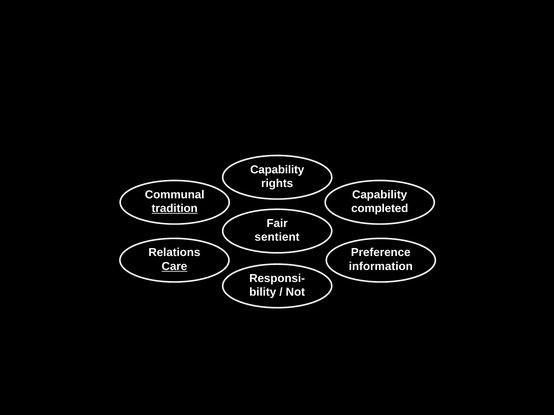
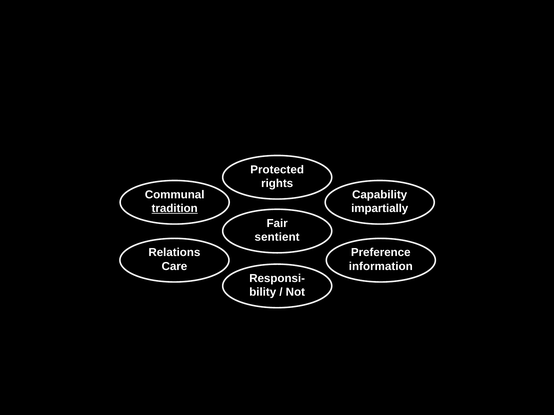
Capability at (277, 170): Capability -> Protected
completed: completed -> impartially
Care underline: present -> none
